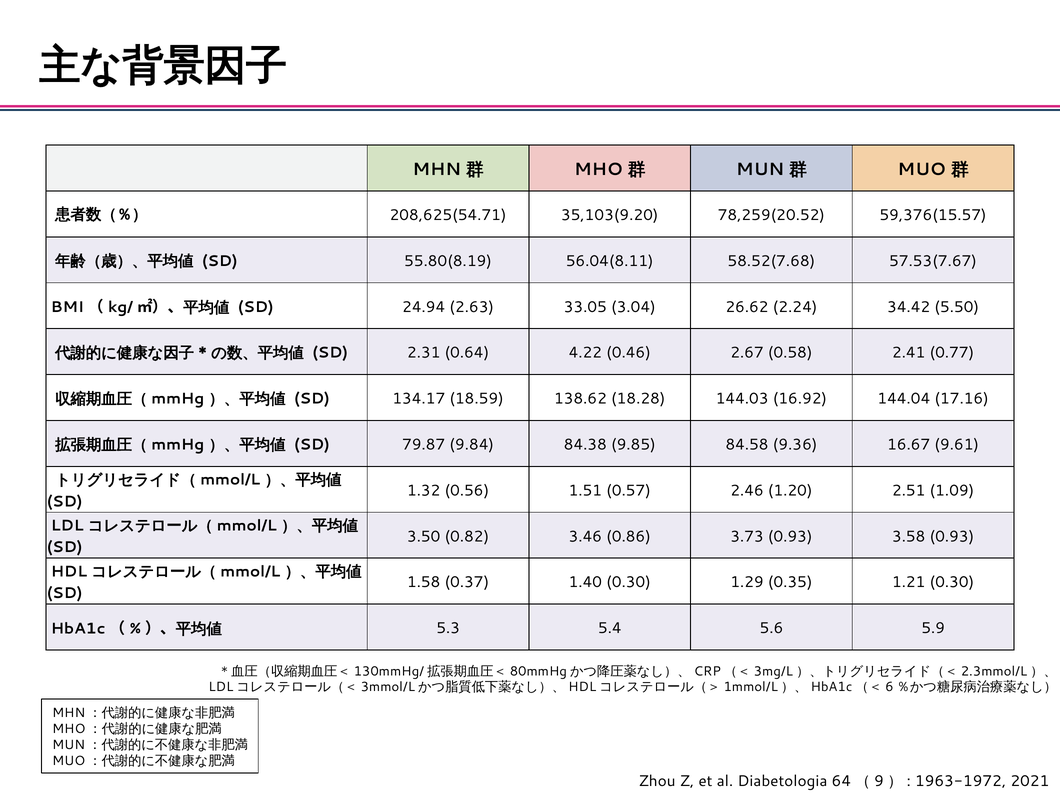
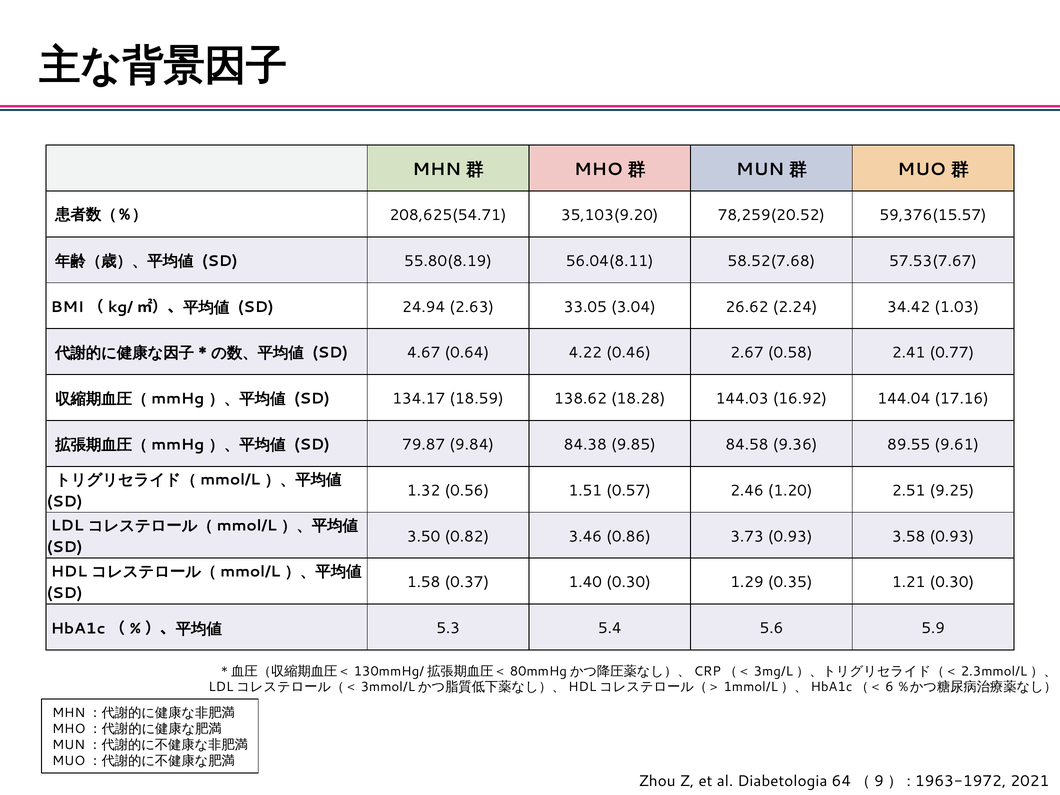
5.50: 5.50 -> 1.03
2.31: 2.31 -> 4.67
16.67: 16.67 -> 89.55
1.09: 1.09 -> 9.25
